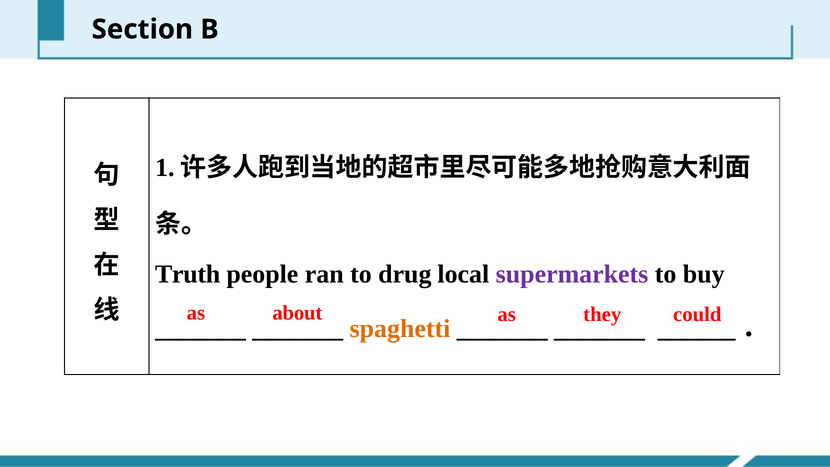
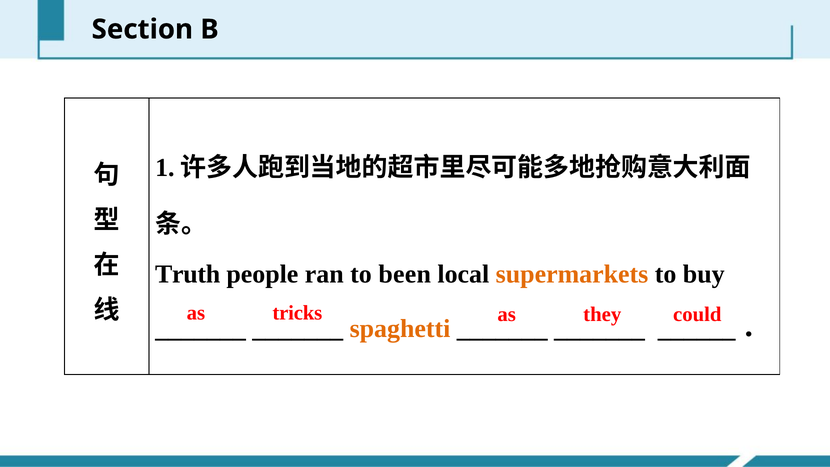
drug: drug -> been
supermarkets colour: purple -> orange
about: about -> tricks
